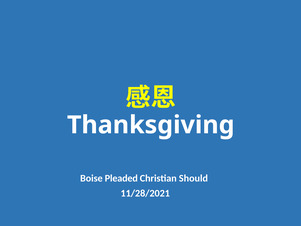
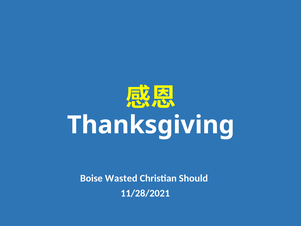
Pleaded: Pleaded -> Wasted
